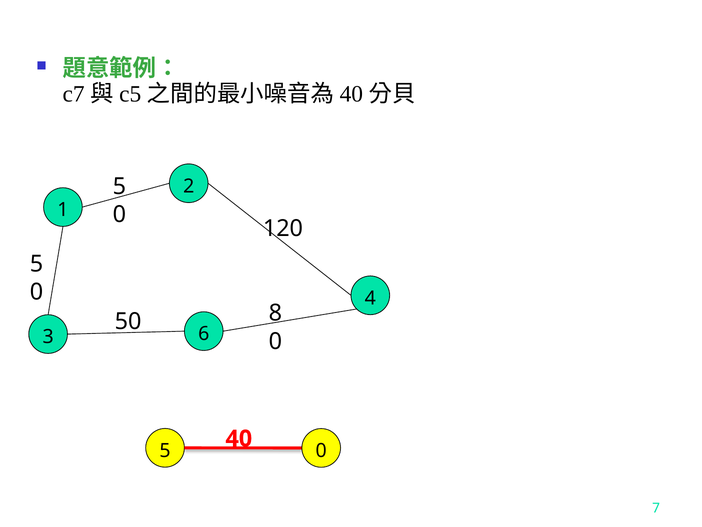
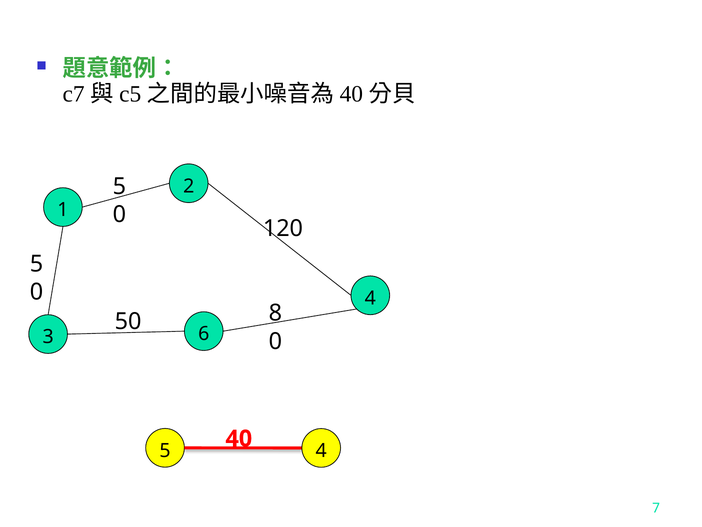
40 0: 0 -> 4
